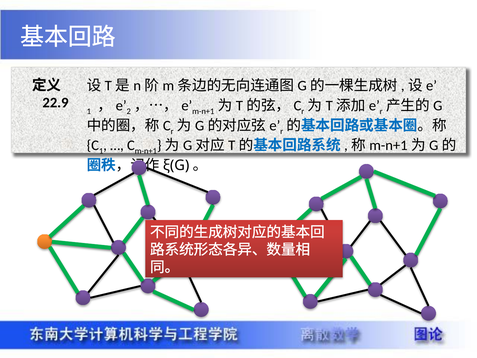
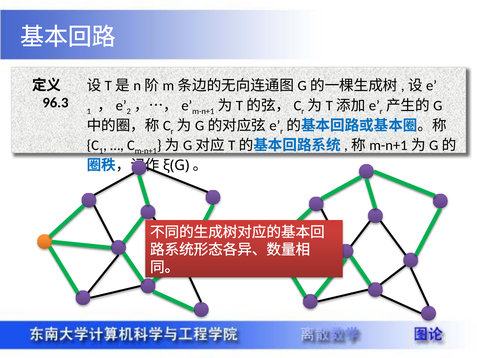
22.9: 22.9 -> 96.3
